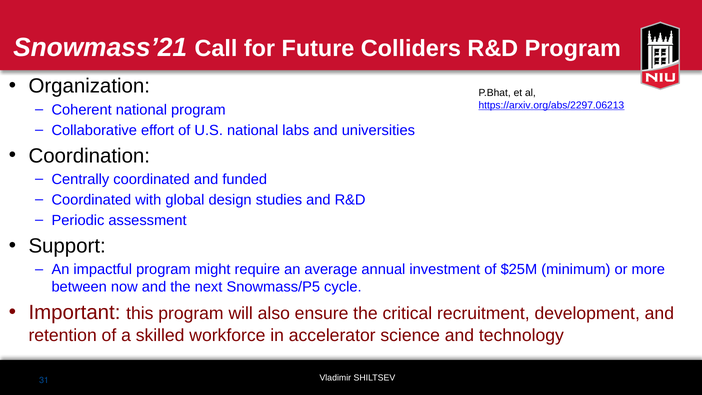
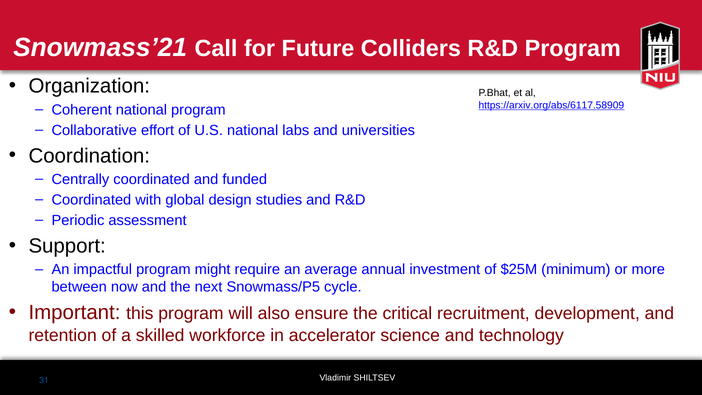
https://arxiv.org/abs/2297.06213: https://arxiv.org/abs/2297.06213 -> https://arxiv.org/abs/6117.58909
